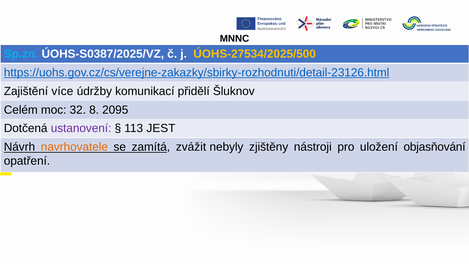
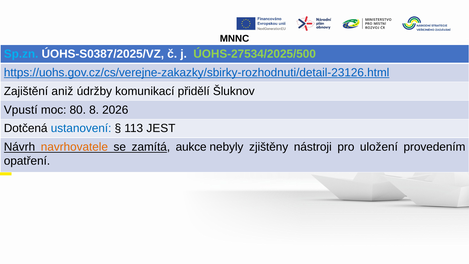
ÚOHS-27534/2025/500 colour: yellow -> light green
více: více -> aniž
Celém: Celém -> Vpustí
32: 32 -> 80
2095: 2095 -> 2026
ustanovení colour: purple -> blue
zvážit: zvážit -> aukce
objasňování: objasňování -> provedením
